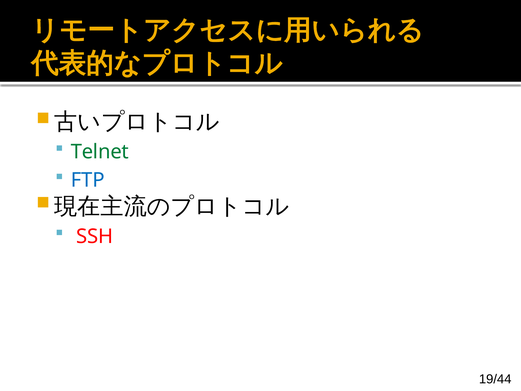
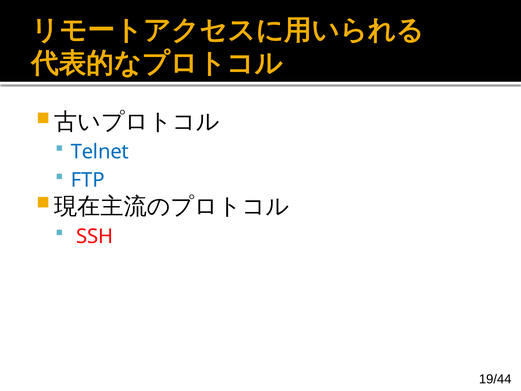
Telnet colour: green -> blue
